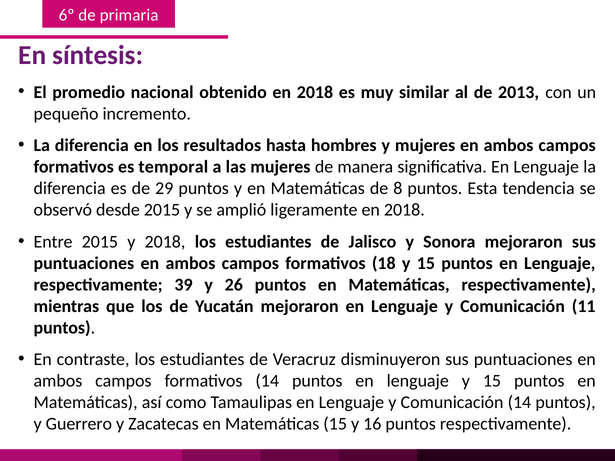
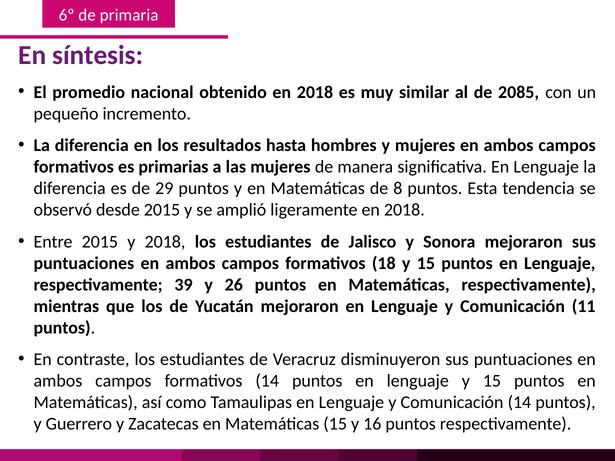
2013: 2013 -> 2085
temporal: temporal -> primarias
